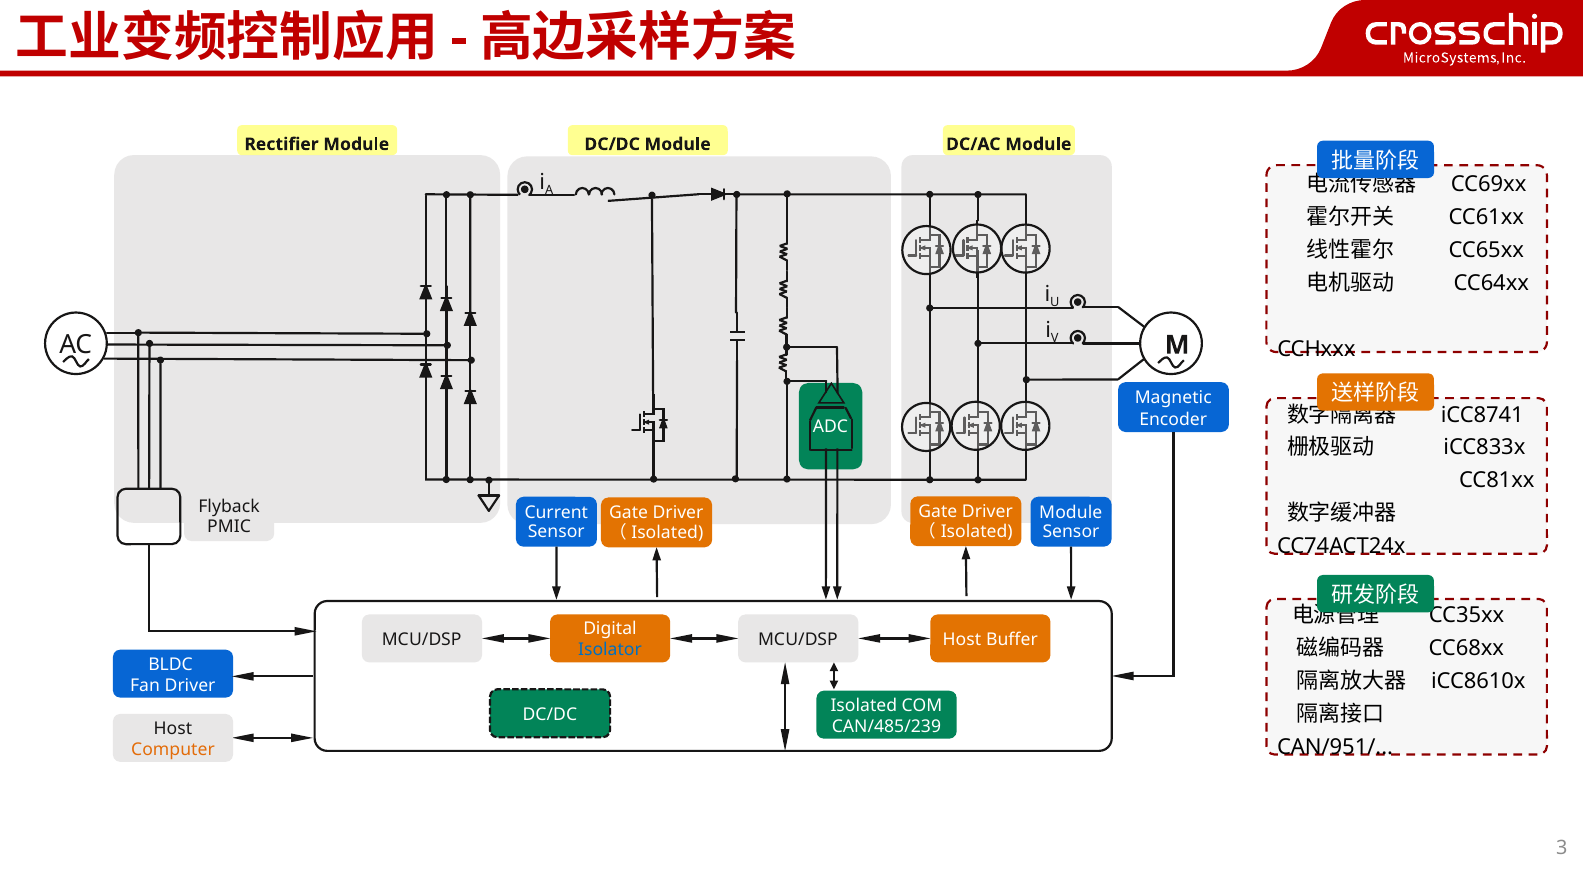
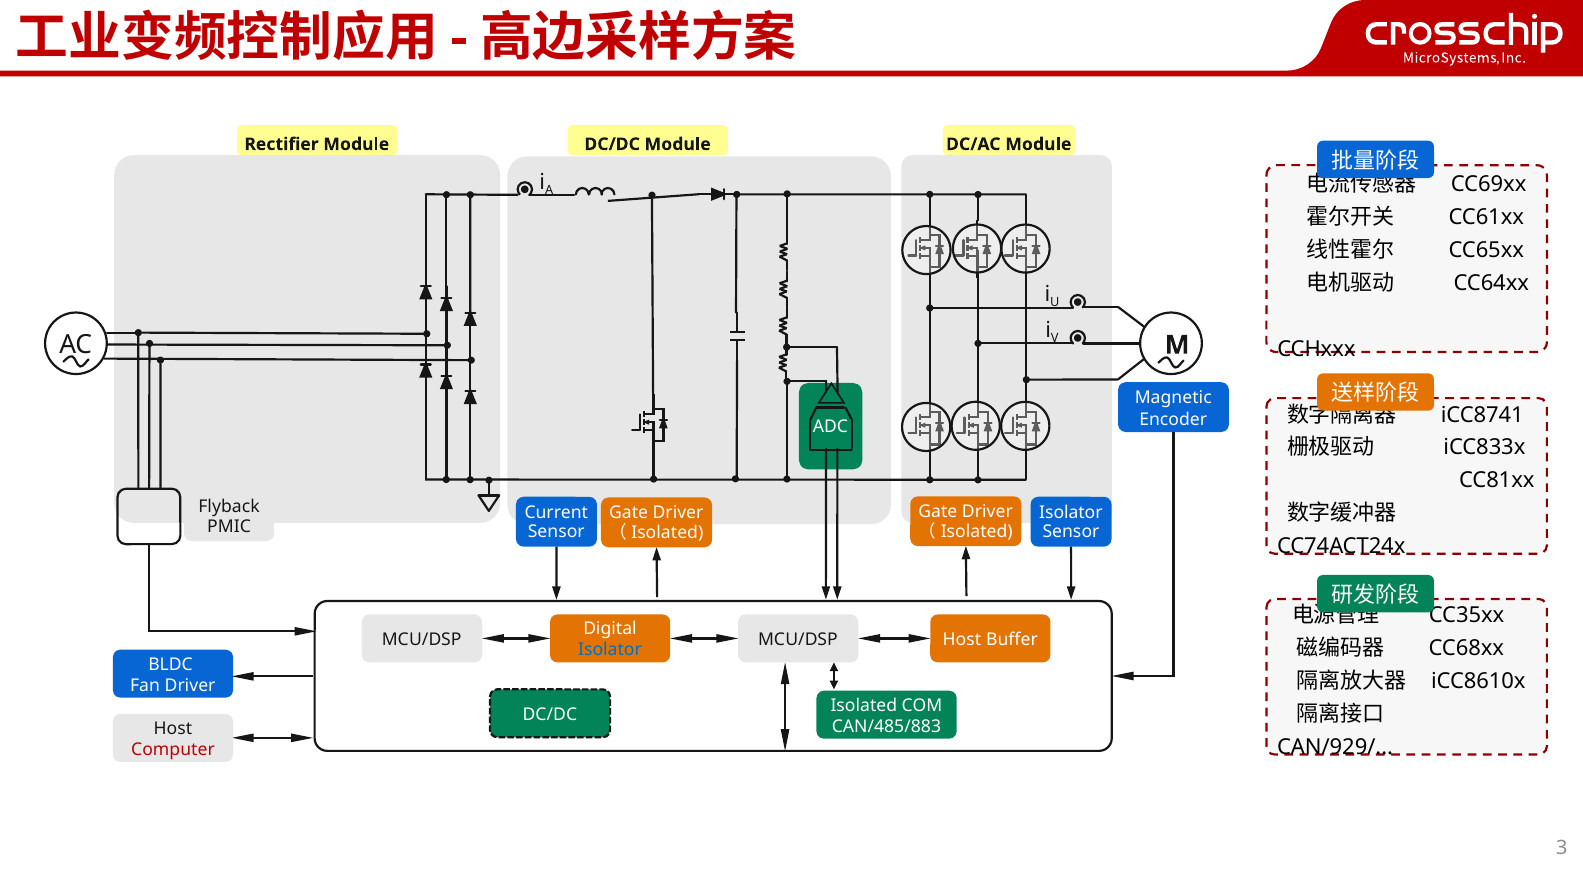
Module at (1071, 513): Module -> Isolator
CAN/485/239: CAN/485/239 -> CAN/485/883
CAN/951/: CAN/951/ -> CAN/929/
Computer colour: orange -> red
